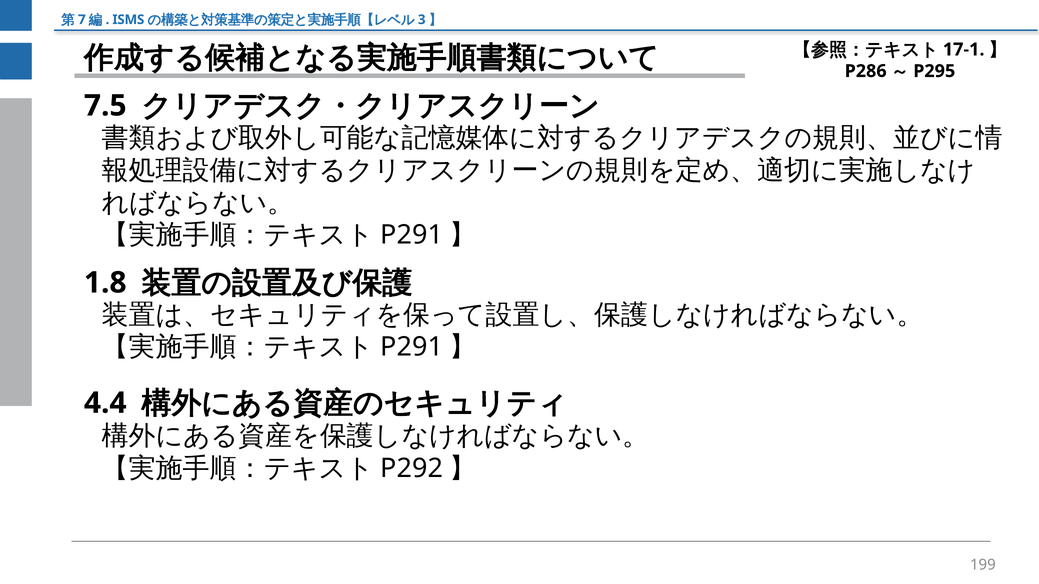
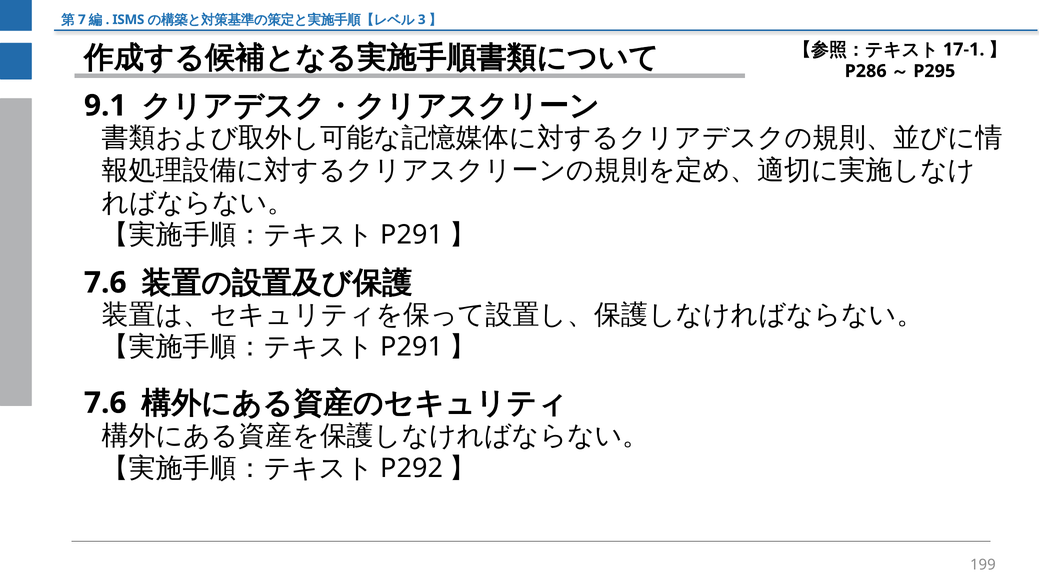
7.5: 7.5 -> 9.1
1.8 at (105, 283): 1.8 -> 7.6
4.4 at (105, 403): 4.4 -> 7.6
